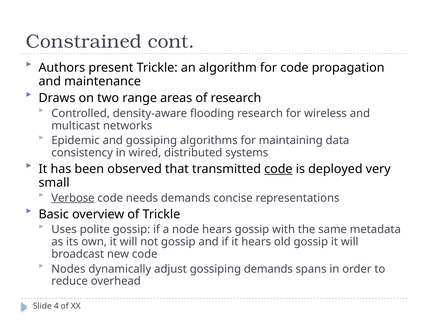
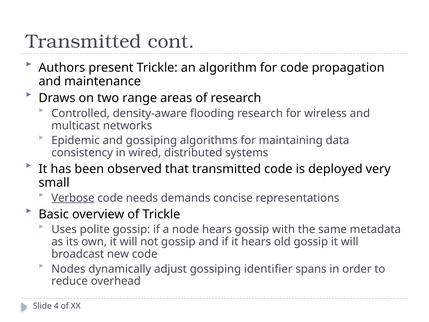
Constrained at (84, 41): Constrained -> Transmitted
code at (278, 169) underline: present -> none
gossiping demands: demands -> identifier
